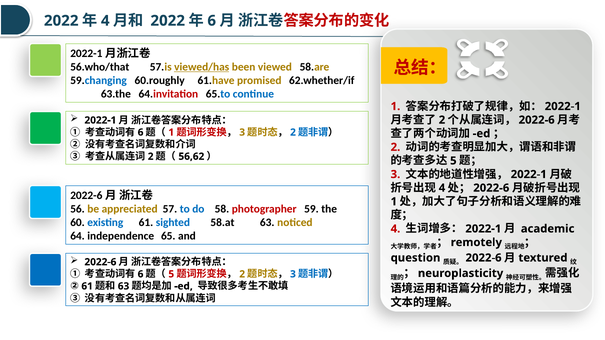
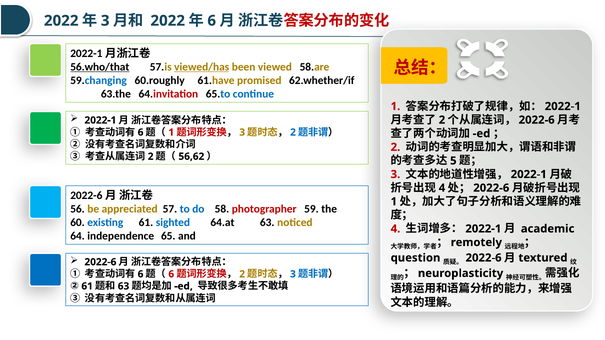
4 at (105, 21): 4 -> 3
56.who/that underline: none -> present
58.at: 58.at -> 64.at
5 at (171, 274): 5 -> 6
